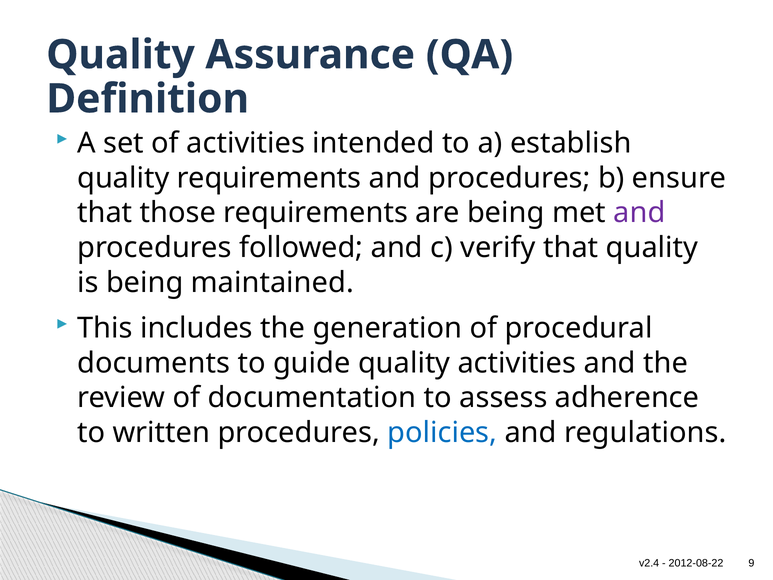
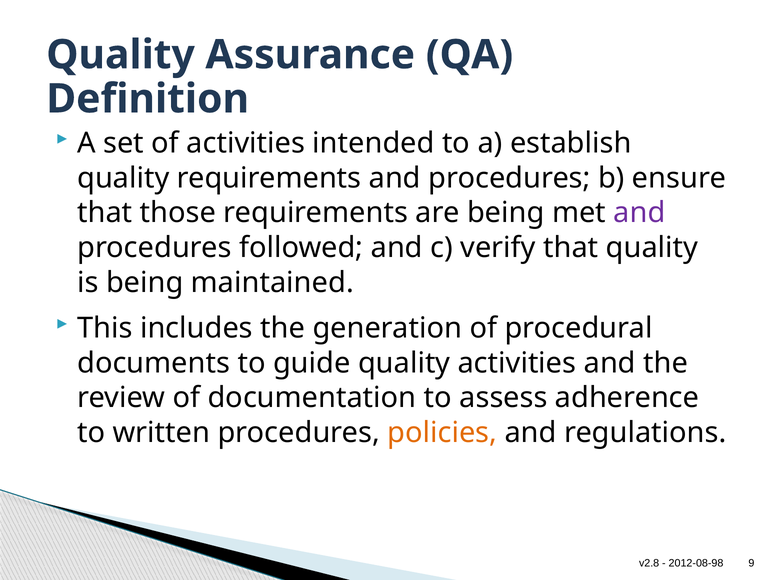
policies colour: blue -> orange
v2.4: v2.4 -> v2.8
2012-08-22: 2012-08-22 -> 2012-08-98
